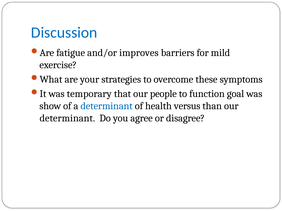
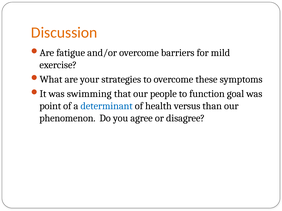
Discussion colour: blue -> orange
and/or improves: improves -> overcome
temporary: temporary -> swimming
show: show -> point
determinant at (67, 118): determinant -> phenomenon
